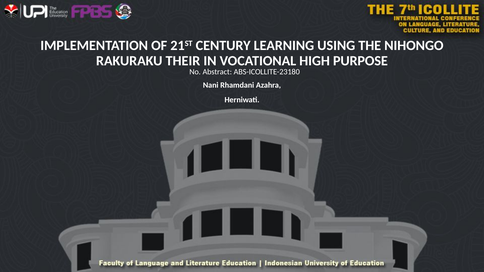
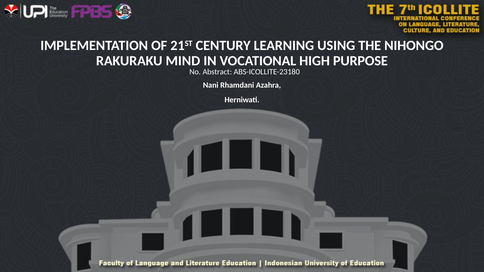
THEIR: THEIR -> MIND
